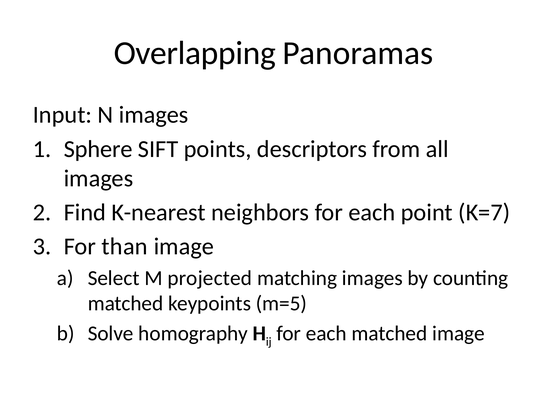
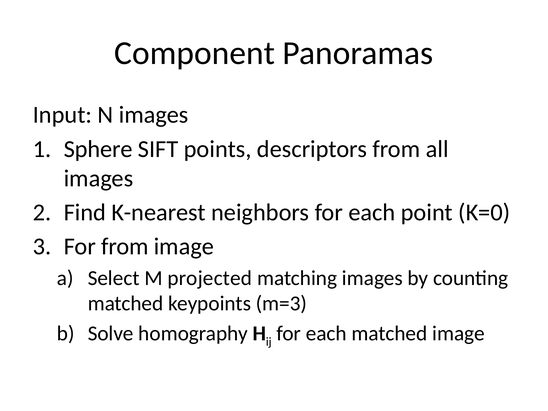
Overlapping: Overlapping -> Component
K=7: K=7 -> K=0
For than: than -> from
m=5: m=5 -> m=3
